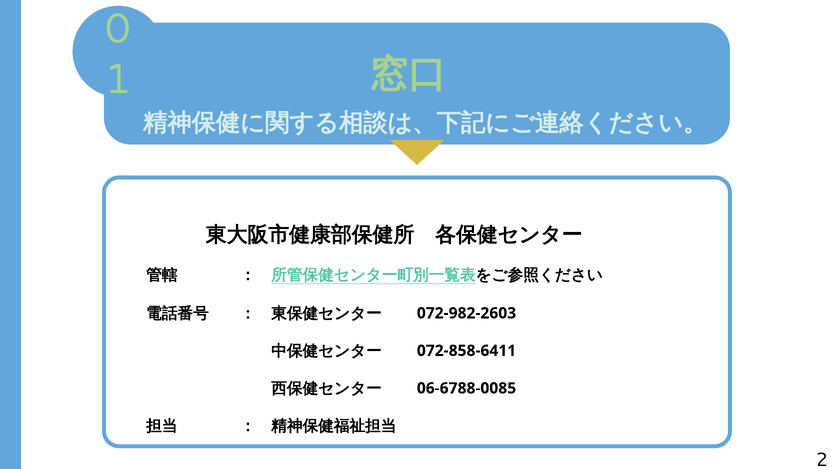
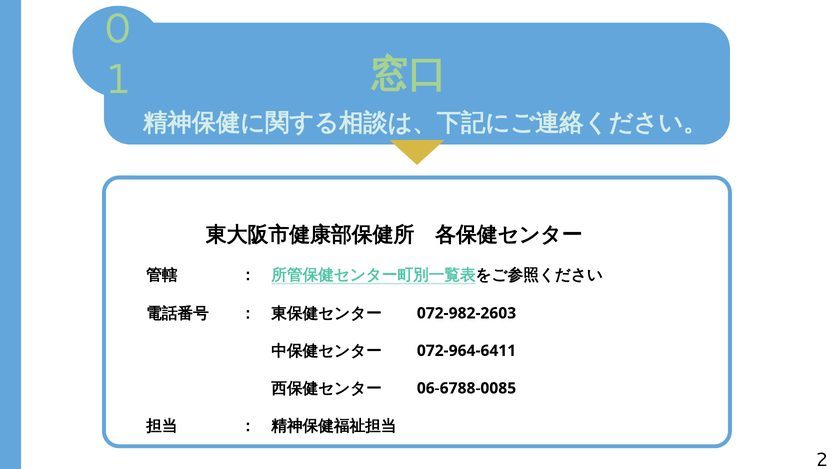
072-858-6411: 072-858-6411 -> 072-964-6411
